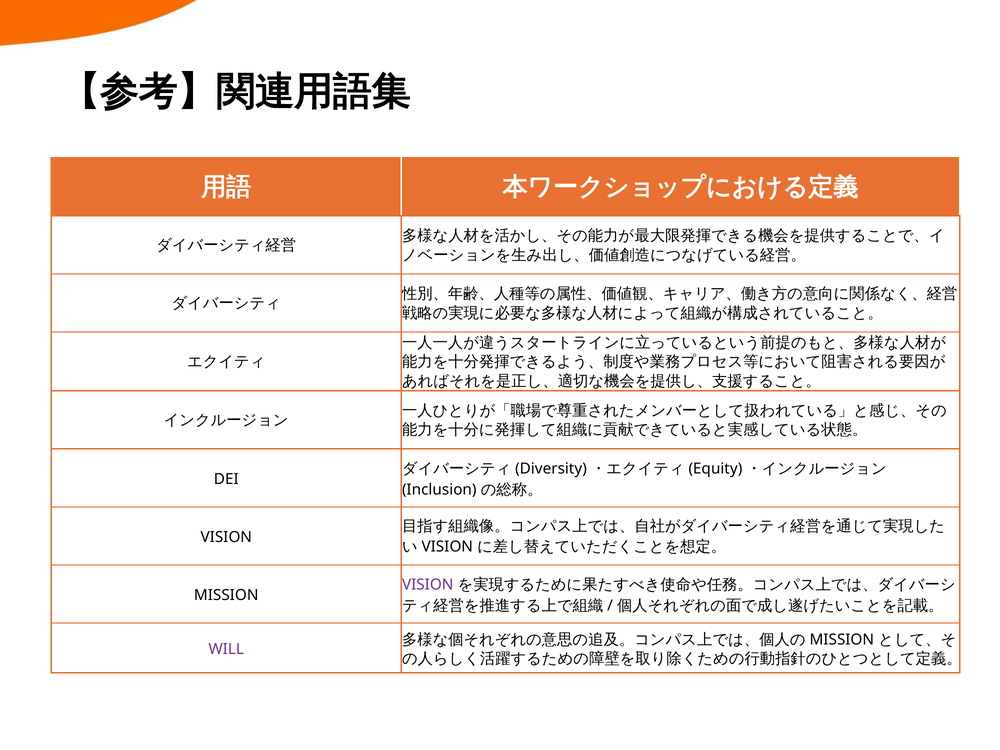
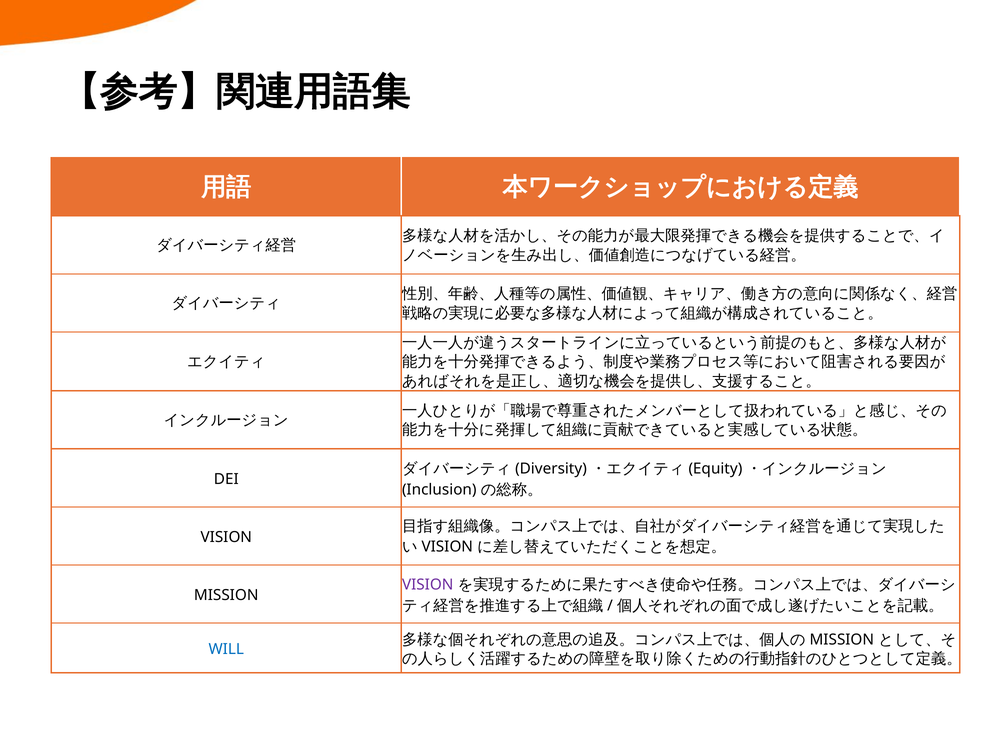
WILL colour: purple -> blue
